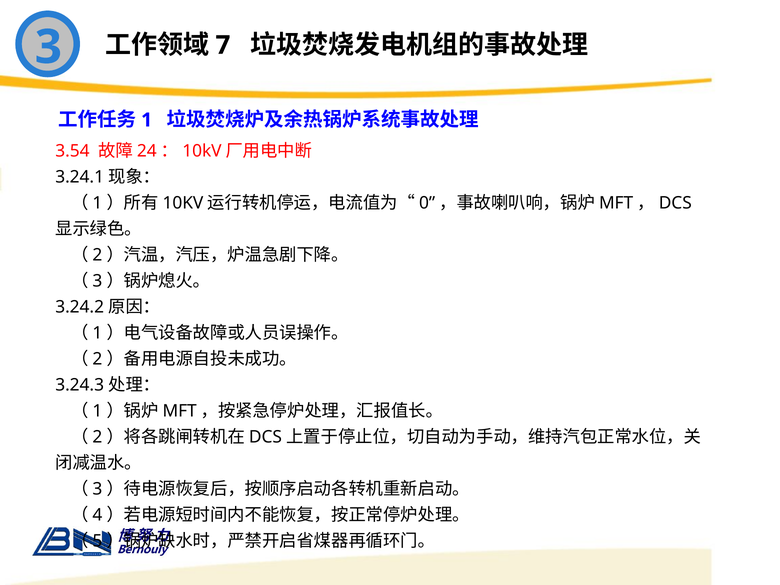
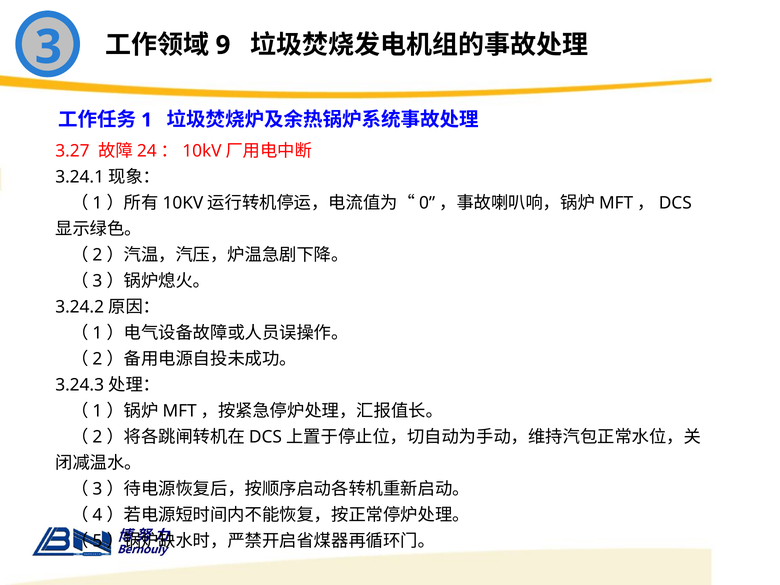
7: 7 -> 9
3.54: 3.54 -> 3.27
